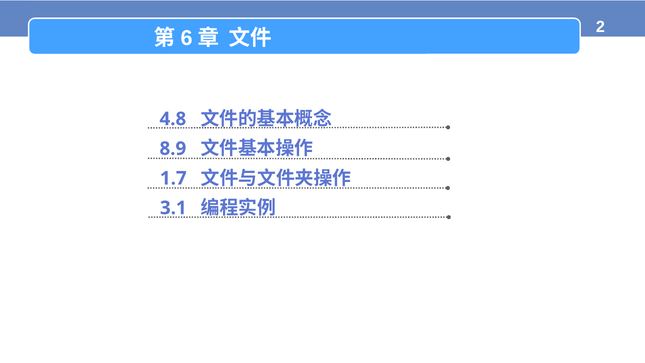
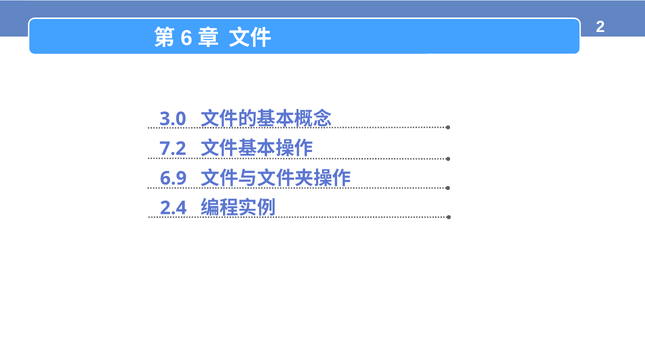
4.8: 4.8 -> 3.0
8.9: 8.9 -> 7.2
1.7: 1.7 -> 6.9
3.1: 3.1 -> 2.4
